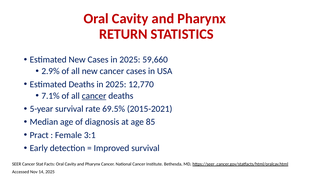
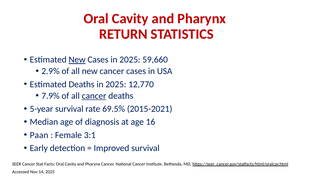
New at (77, 60) underline: none -> present
7.1%: 7.1% -> 7.9%
85: 85 -> 16
Pract: Pract -> Paan
